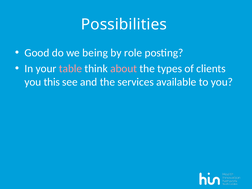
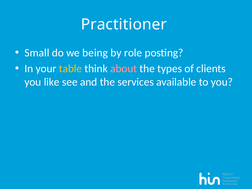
Possibilities: Possibilities -> Practitioner
Good: Good -> Small
table colour: pink -> yellow
this: this -> like
